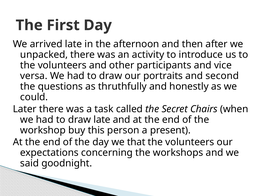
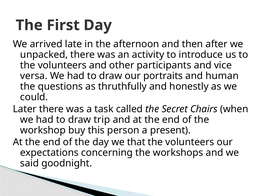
second: second -> human
draw late: late -> trip
